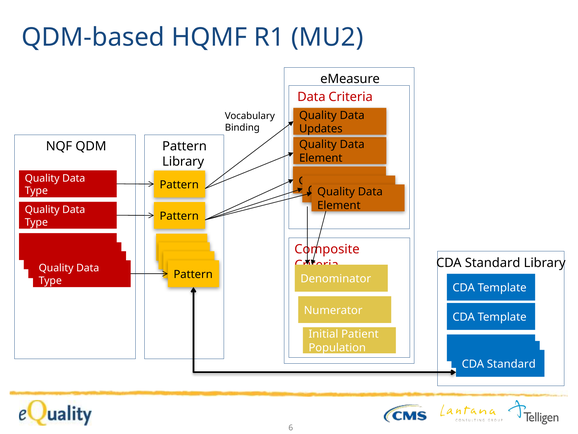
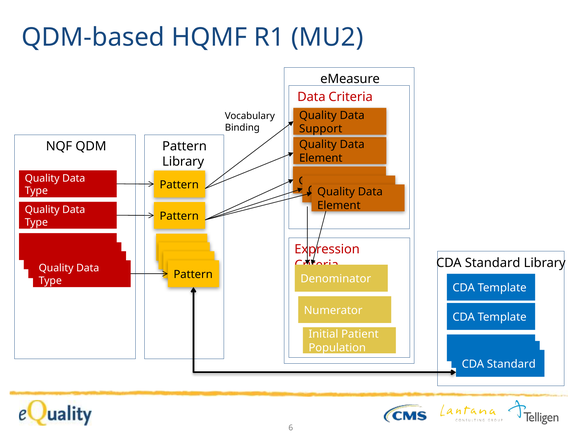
Updates: Updates -> Support
Composite: Composite -> Expression
